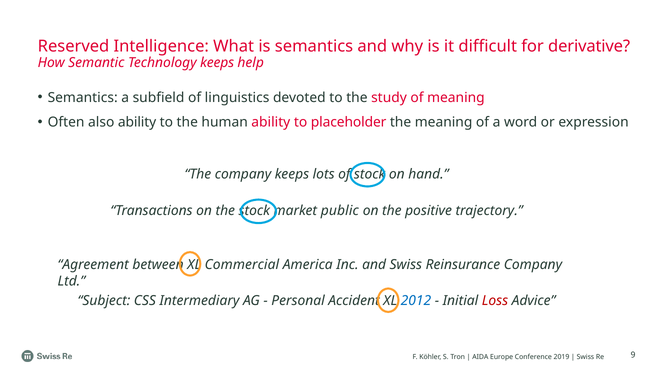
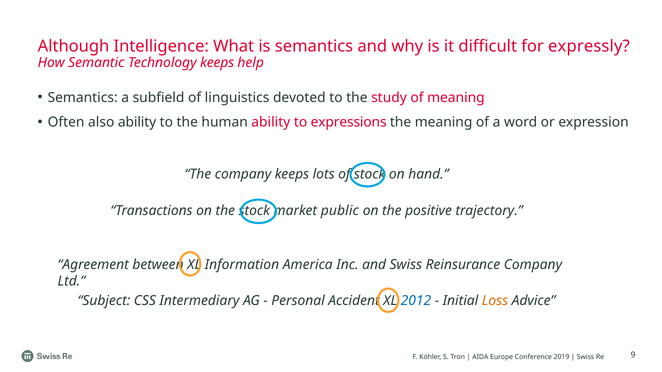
Reserved: Reserved -> Although
derivative: derivative -> expressly
placeholder: placeholder -> expressions
Commercial: Commercial -> Information
Loss colour: red -> orange
